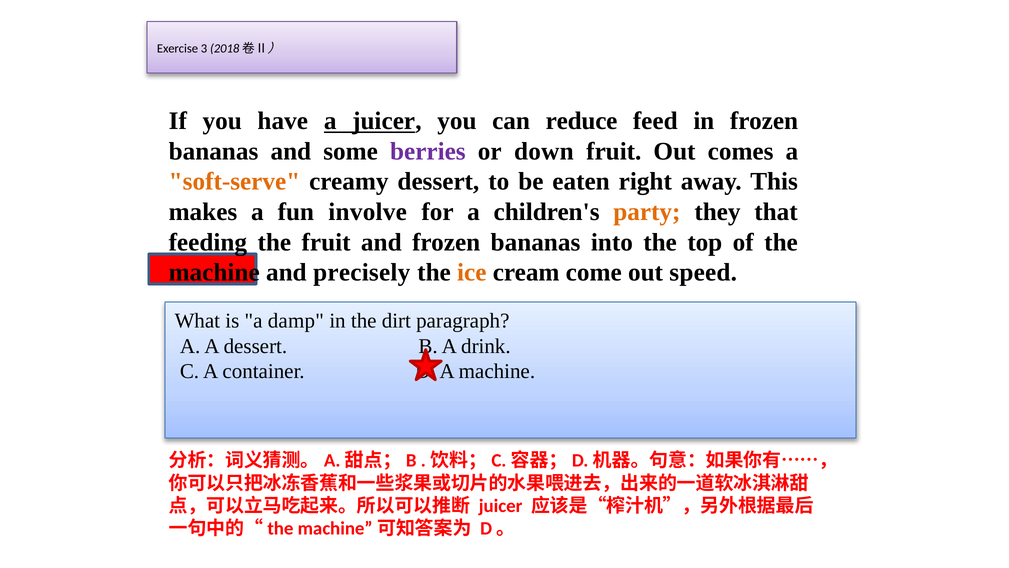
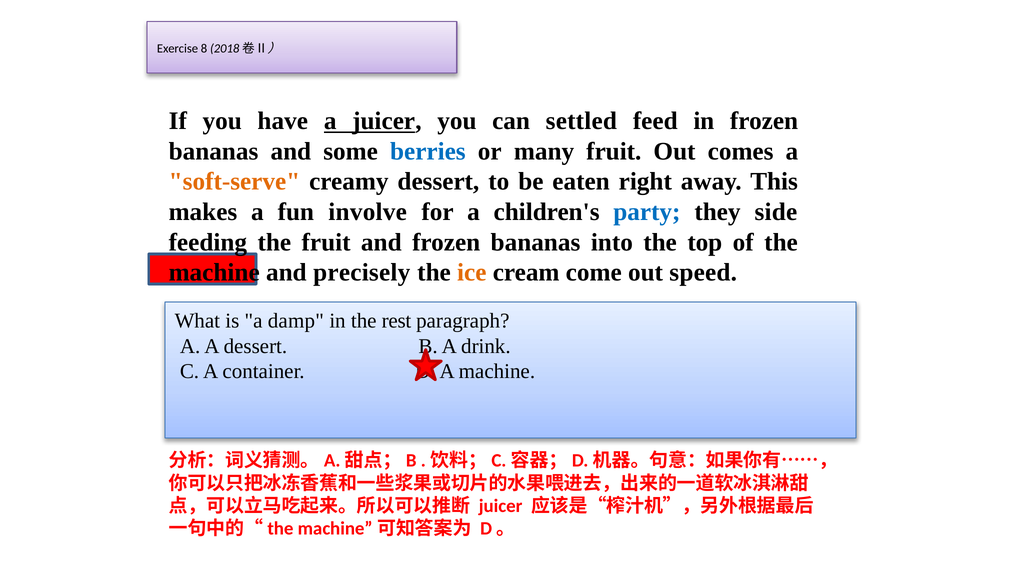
3: 3 -> 8
reduce: reduce -> settled
berries colour: purple -> blue
down: down -> many
party colour: orange -> blue
that: that -> side
dirt: dirt -> rest
